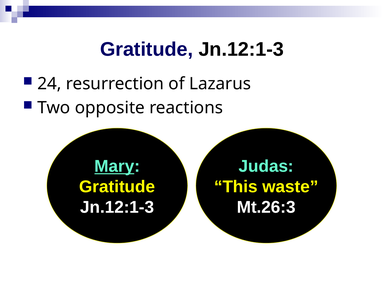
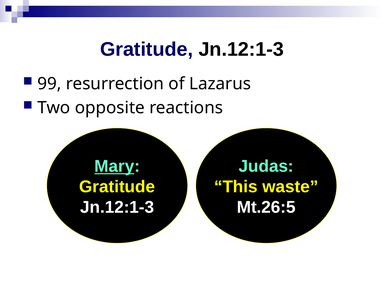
24: 24 -> 99
Mt.26:3: Mt.26:3 -> Mt.26:5
